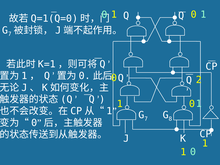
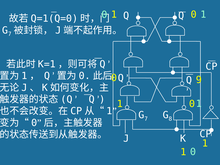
2: 2 -> 9
